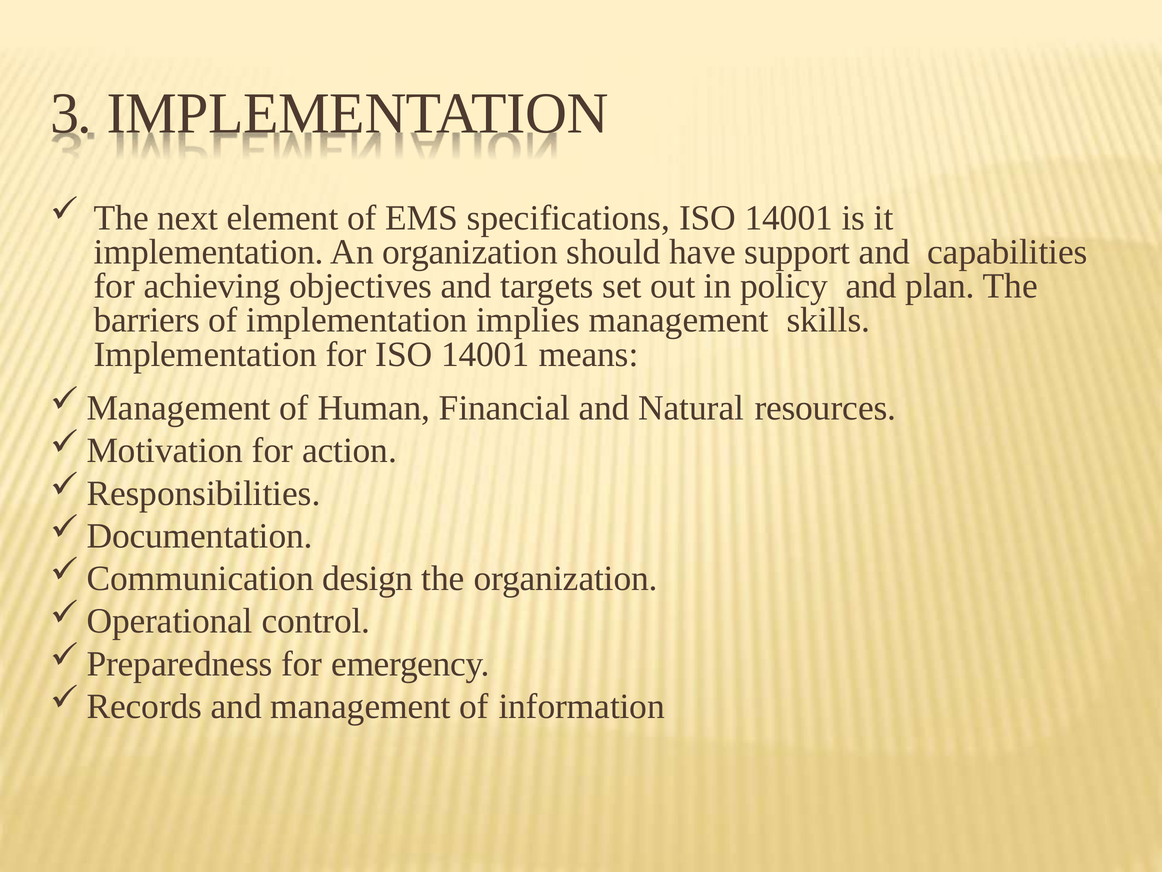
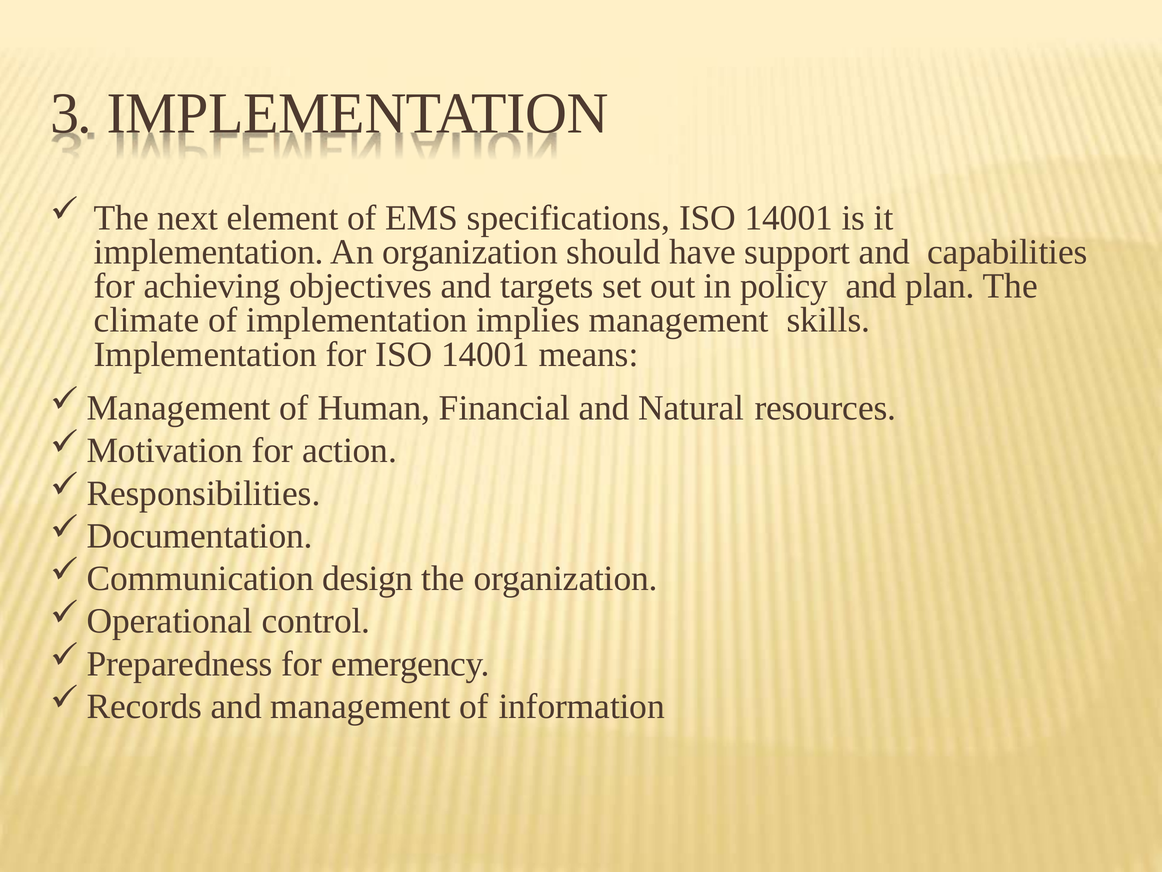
barriers: barriers -> climate
